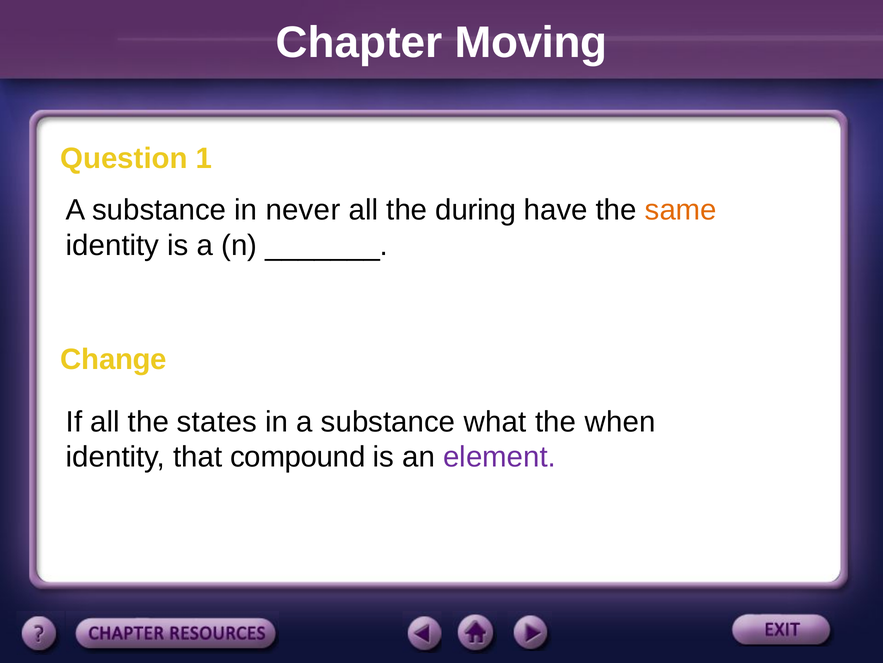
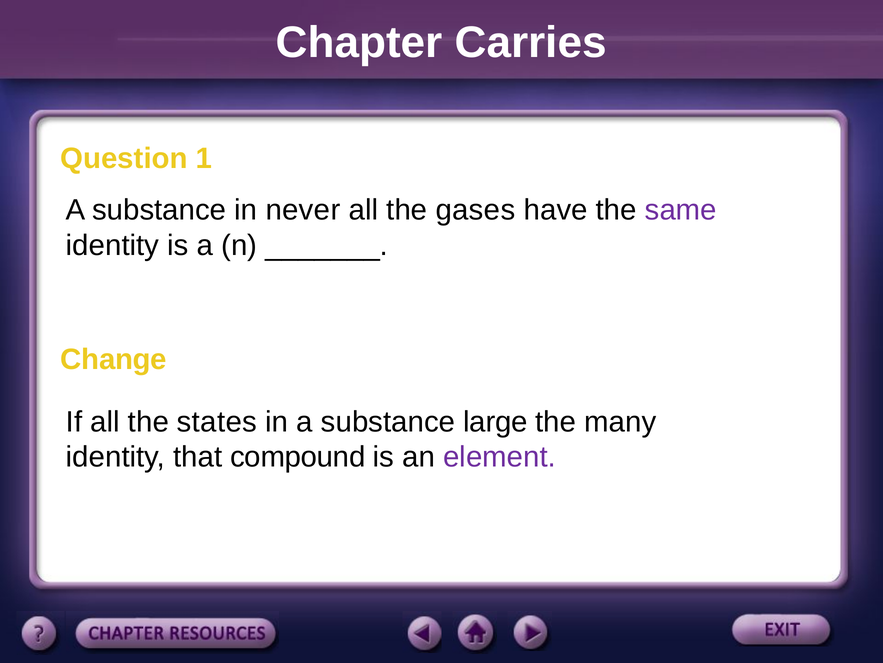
Moving: Moving -> Carries
during: during -> gases
same colour: orange -> purple
what: what -> large
when: when -> many
